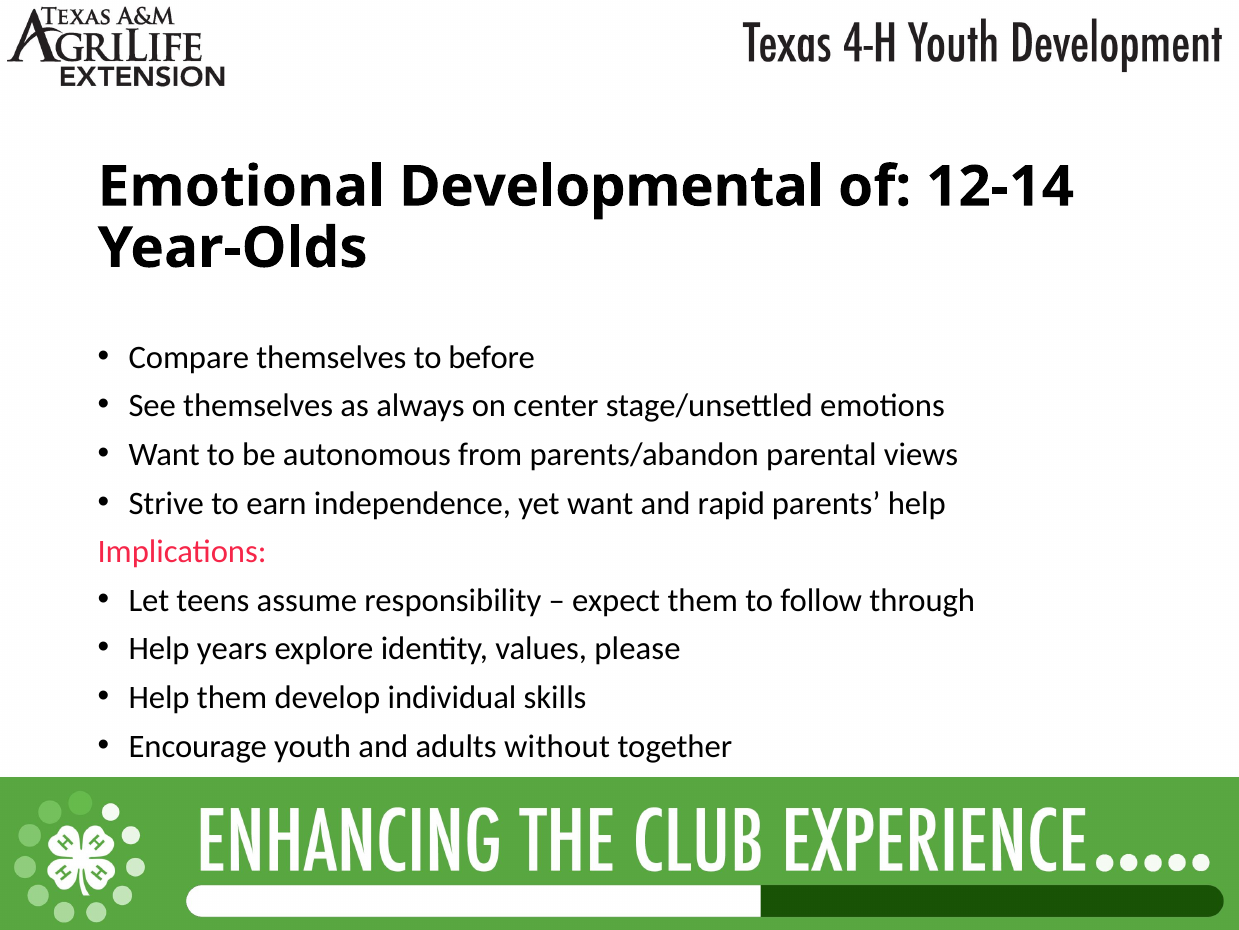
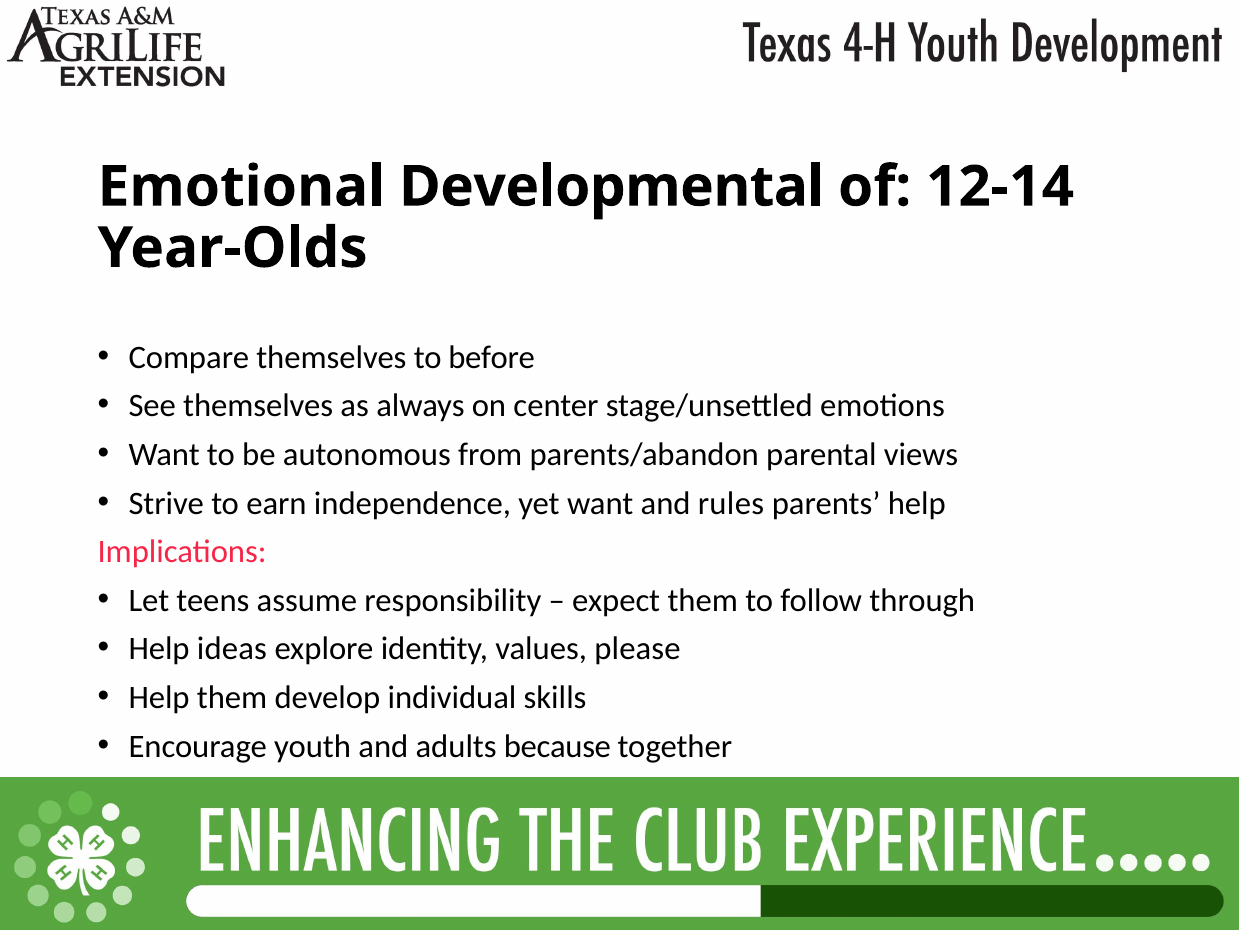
rapid: rapid -> rules
years: years -> ideas
without: without -> because
